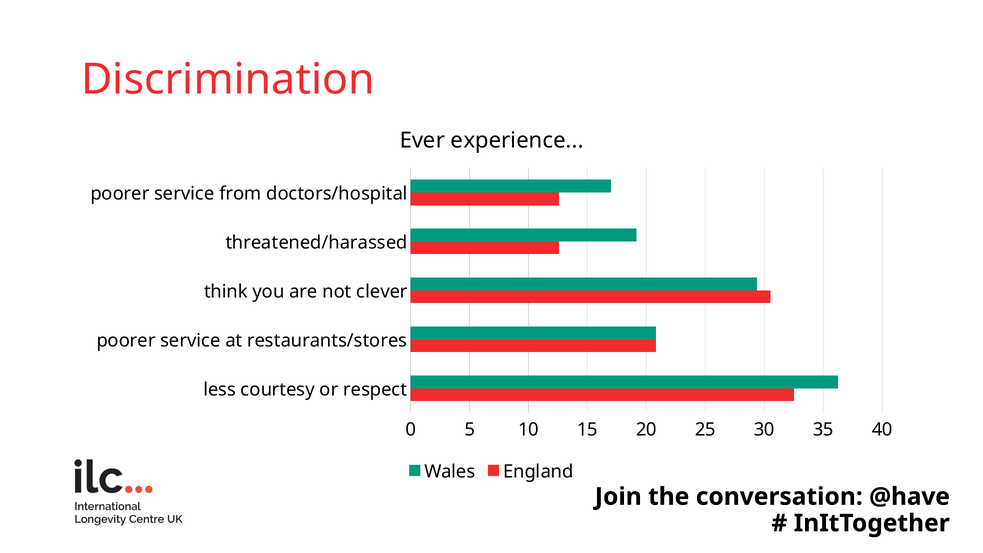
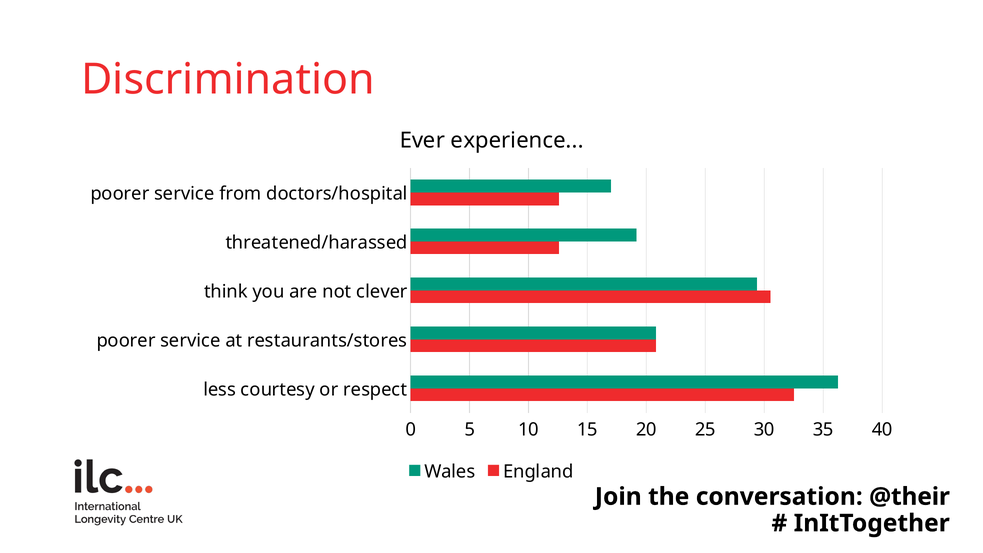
@have: @have -> @their
